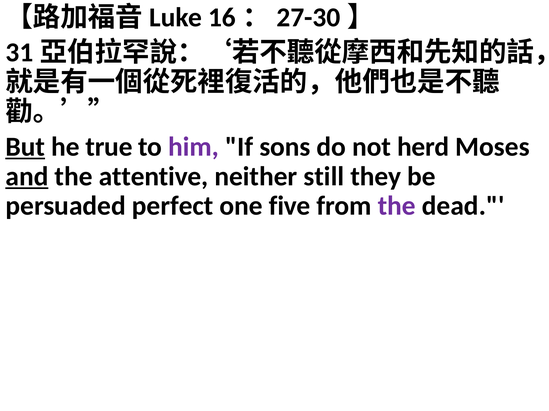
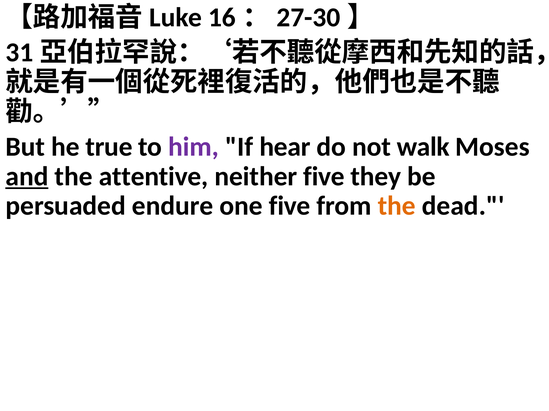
But underline: present -> none
sons: sons -> hear
herd: herd -> walk
neither still: still -> five
perfect: perfect -> endure
the at (397, 206) colour: purple -> orange
